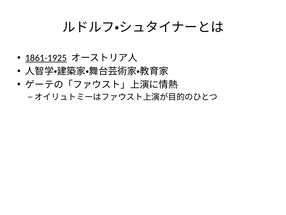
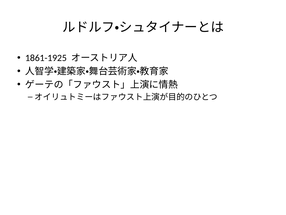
1861-1925 underline: present -> none
